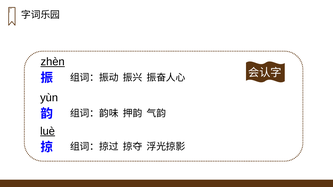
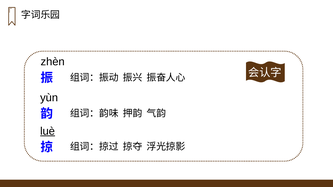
zhèn underline: present -> none
